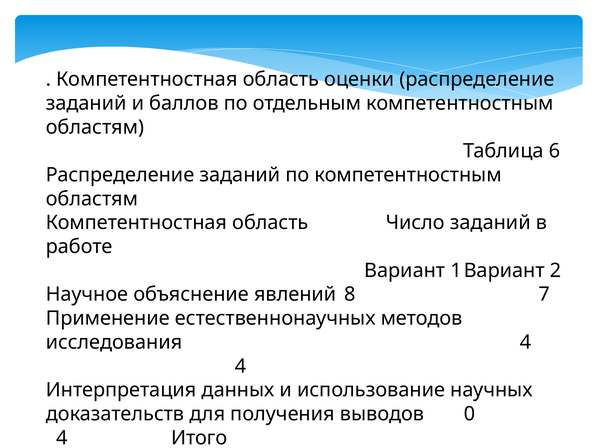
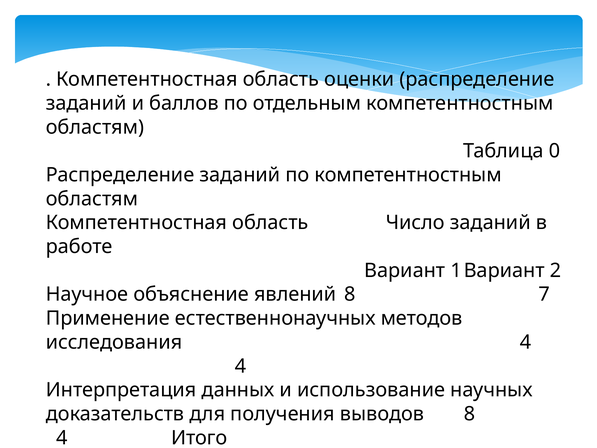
Таблица 6: 6 -> 0
выводов 0: 0 -> 8
